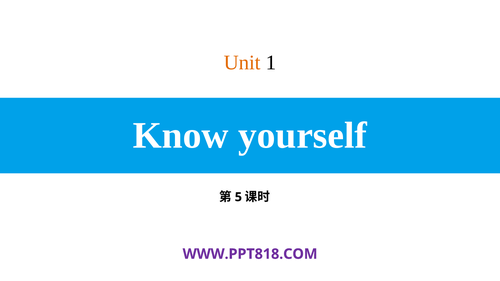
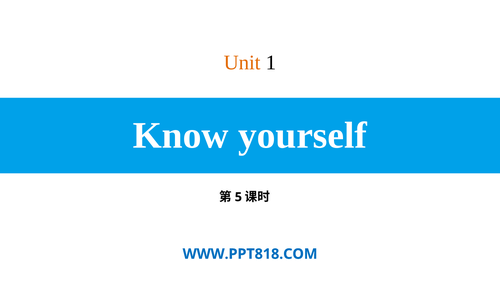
WWW.PPT818.COM colour: purple -> blue
